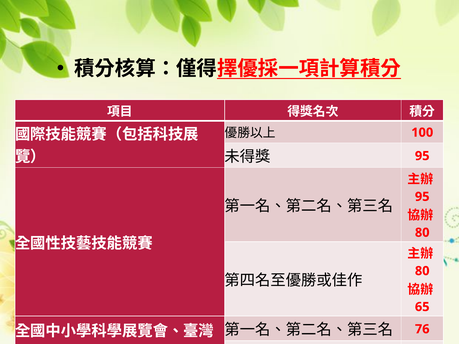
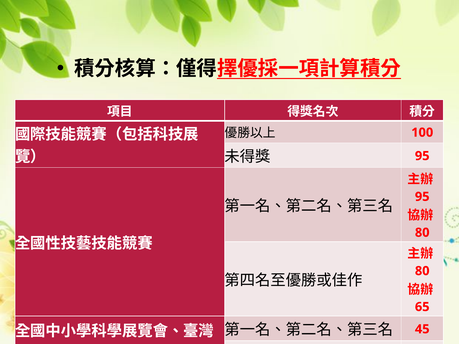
76: 76 -> 45
